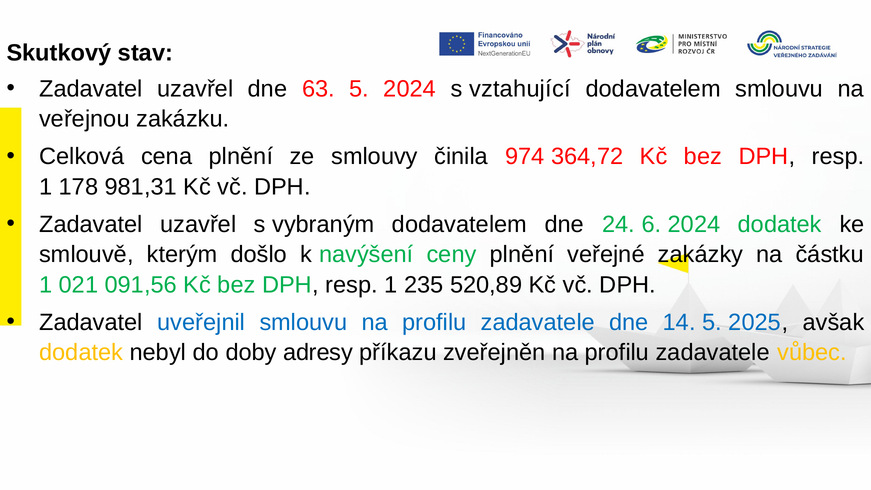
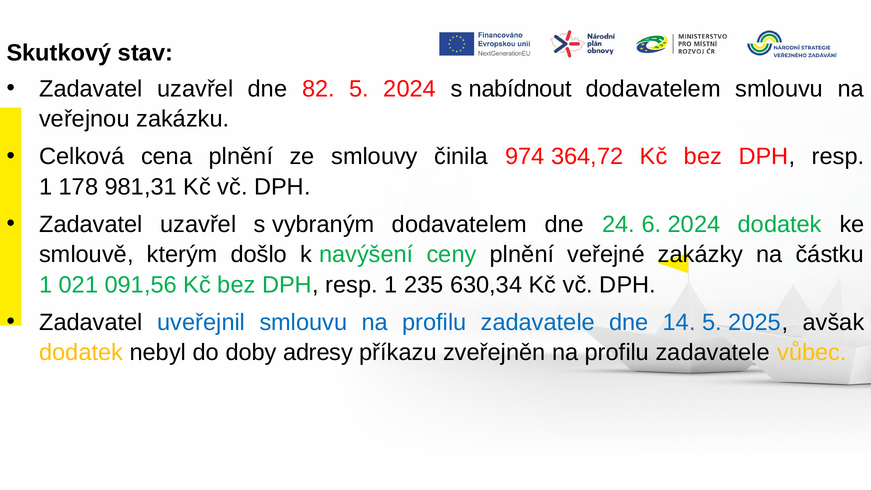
63: 63 -> 82
vztahující: vztahující -> nabídnout
520,89: 520,89 -> 630,34
